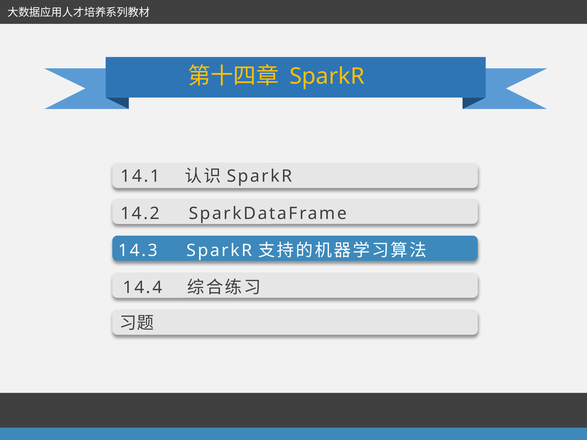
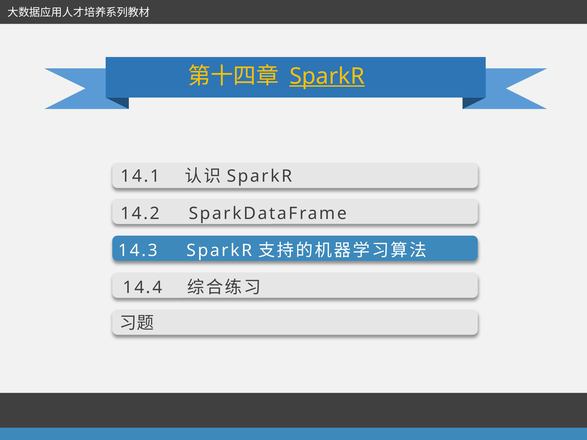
SparkR at (327, 76) underline: none -> present
